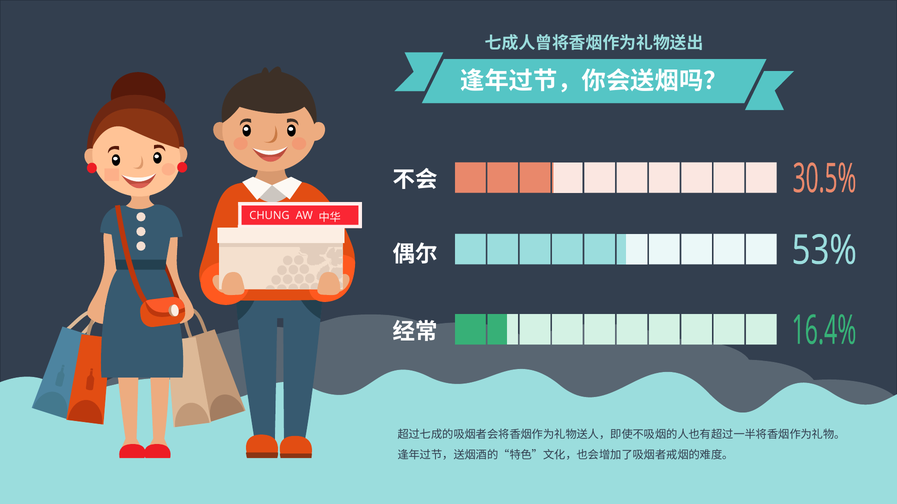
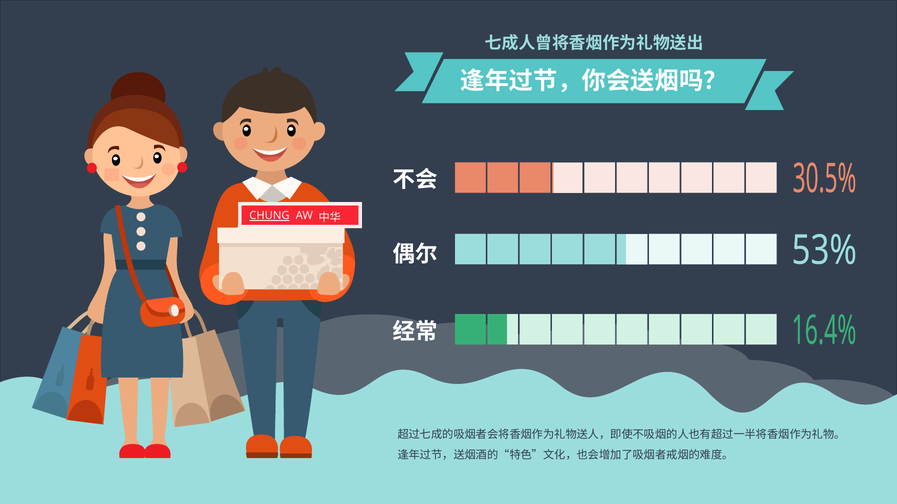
CHUNG underline: none -> present
